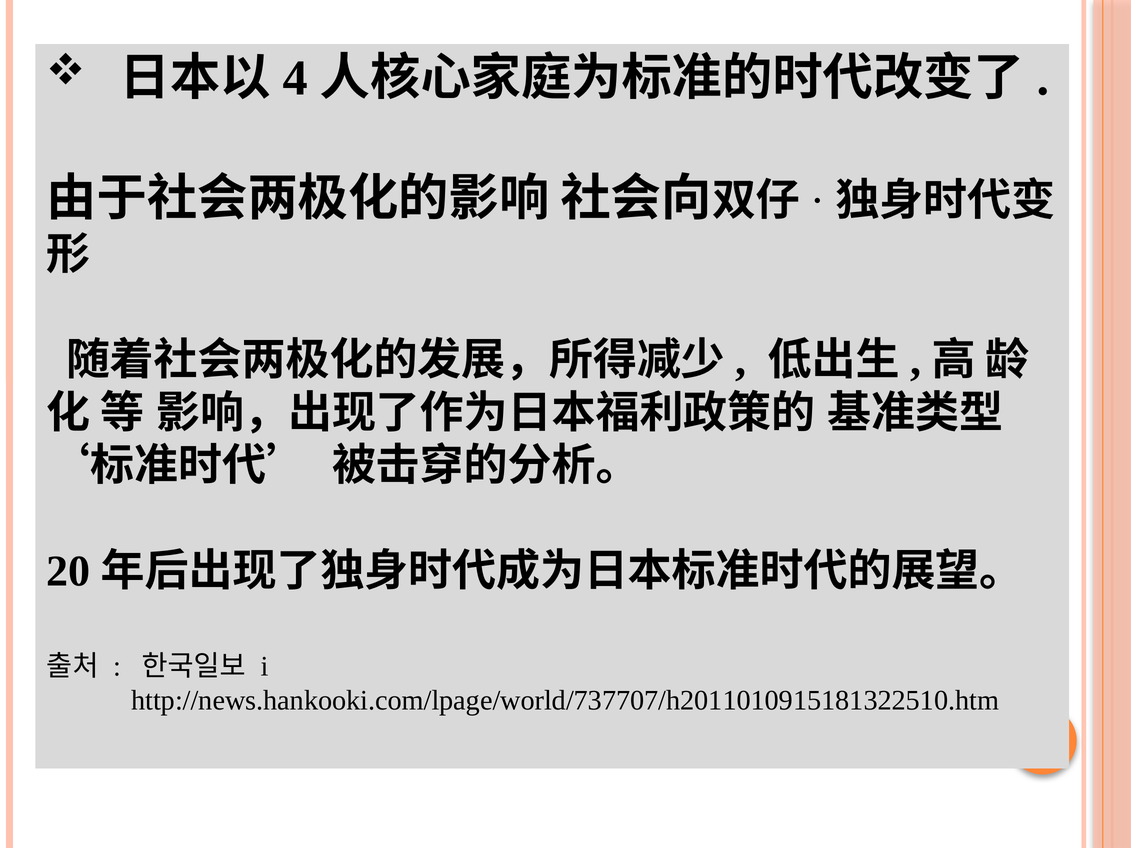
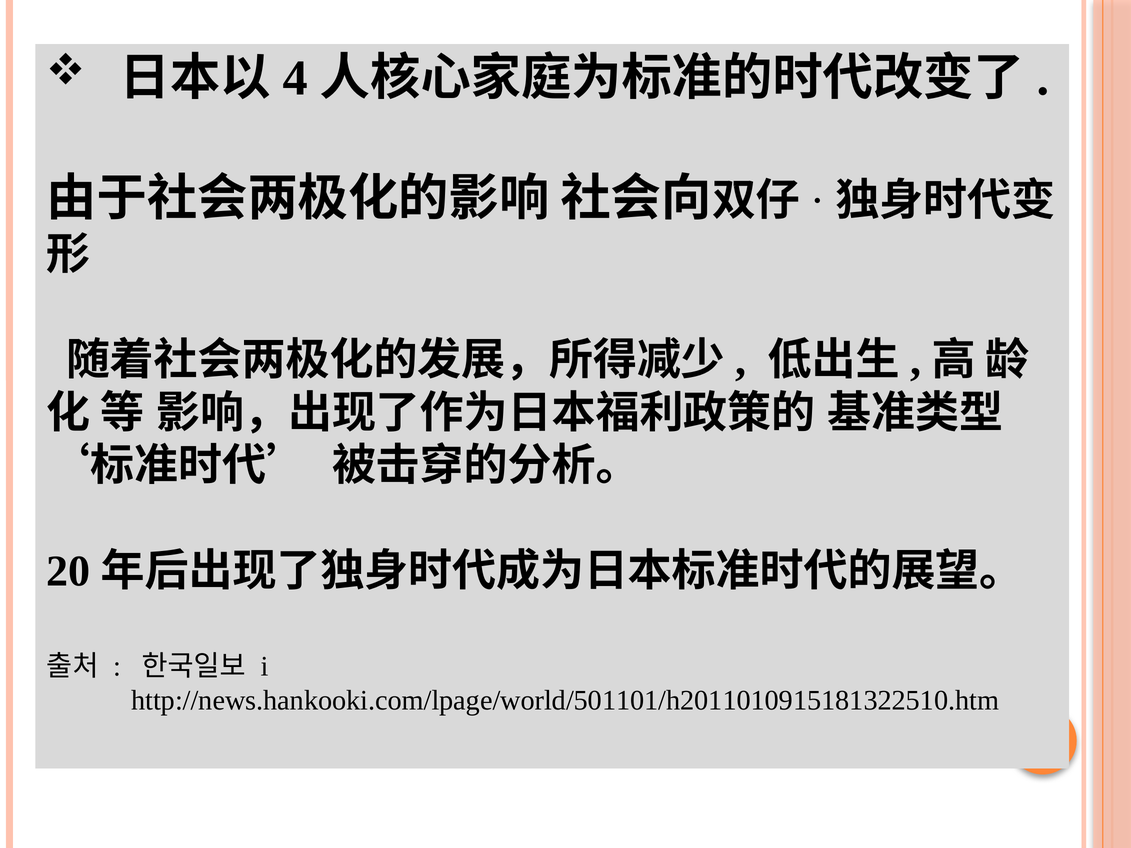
http://news.hankooki.com/lpage/world/737707/h2011010915181322510.htm: http://news.hankooki.com/lpage/world/737707/h2011010915181322510.htm -> http://news.hankooki.com/lpage/world/501101/h2011010915181322510.htm
